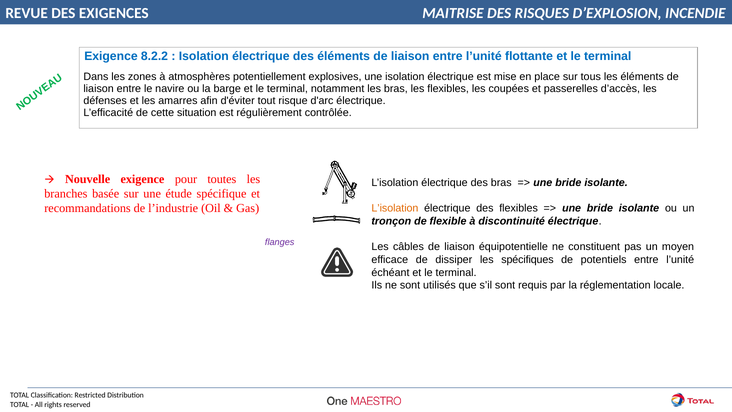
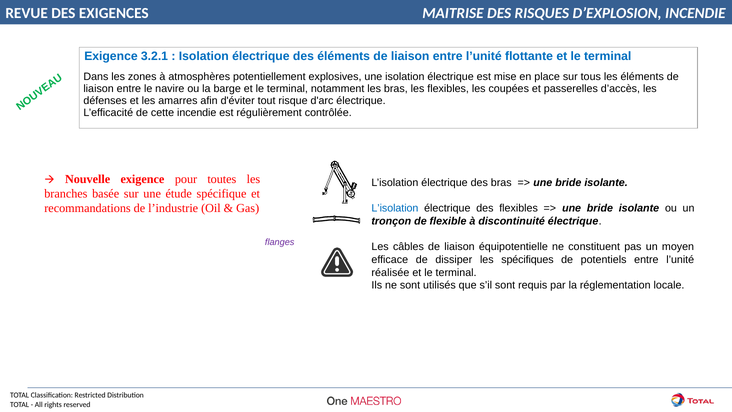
8.2.2: 8.2.2 -> 3.2.1
cette situation: situation -> incendie
L’isolation at (395, 208) colour: orange -> blue
échéant: échéant -> réalisée
